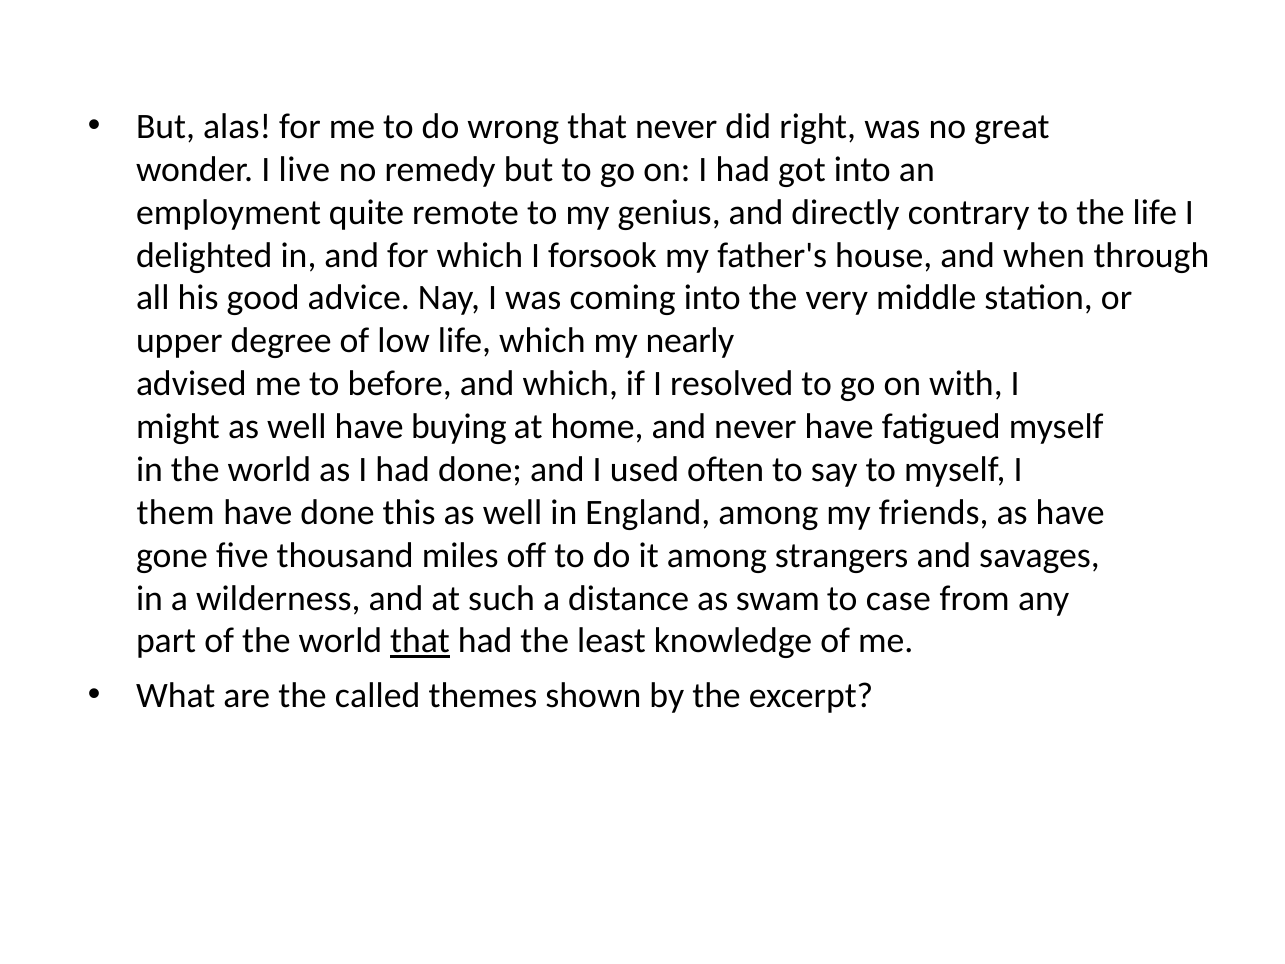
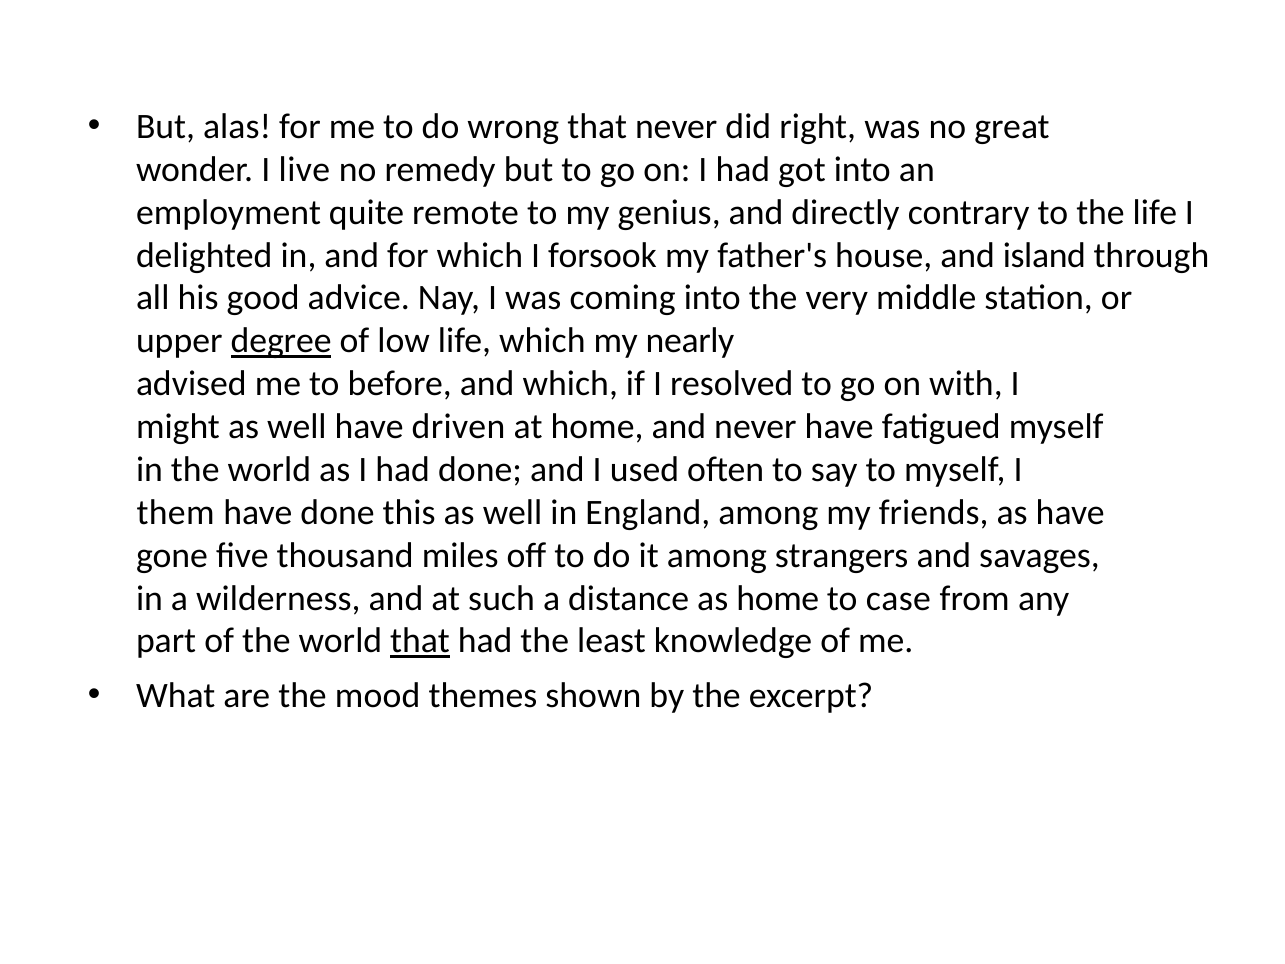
when: when -> island
degree underline: none -> present
buying: buying -> driven
as swam: swam -> home
called: called -> mood
